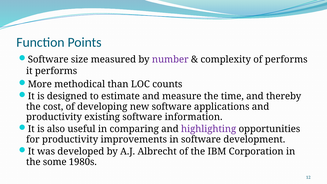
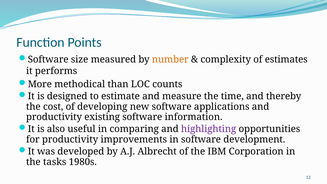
number colour: purple -> orange
of performs: performs -> estimates
some: some -> tasks
